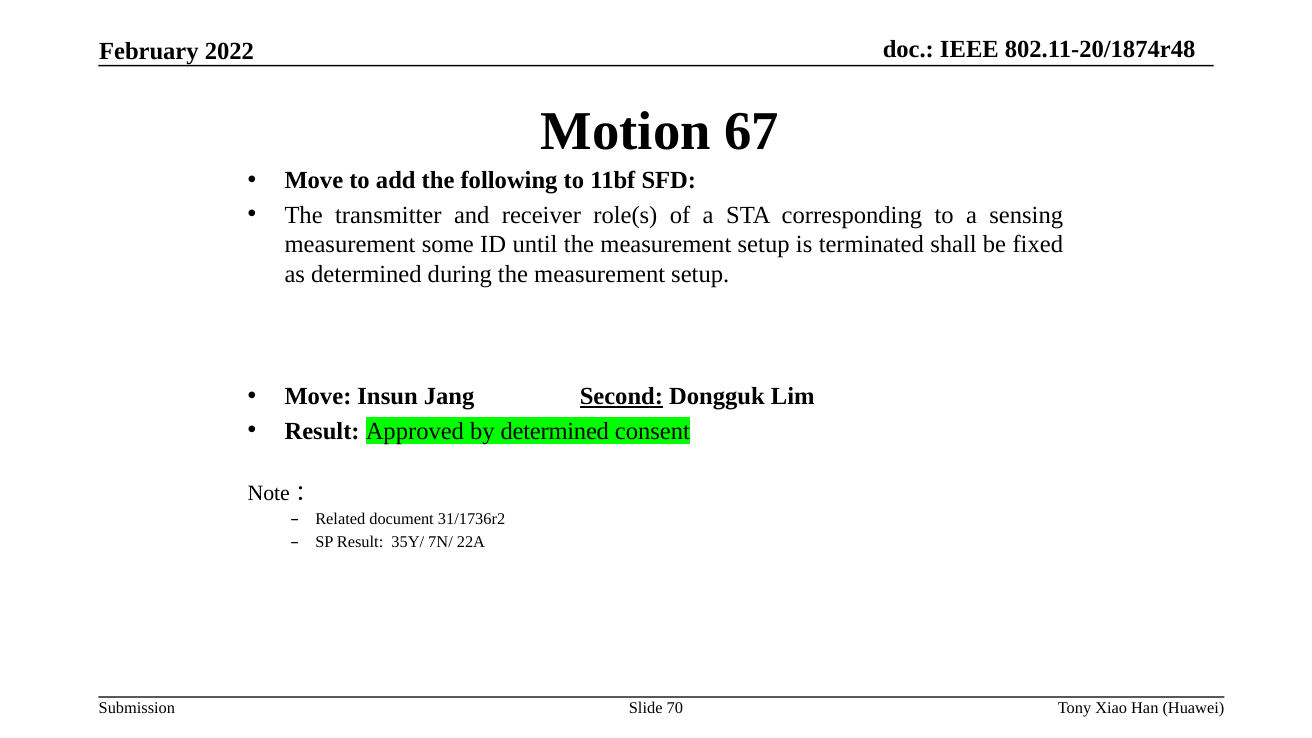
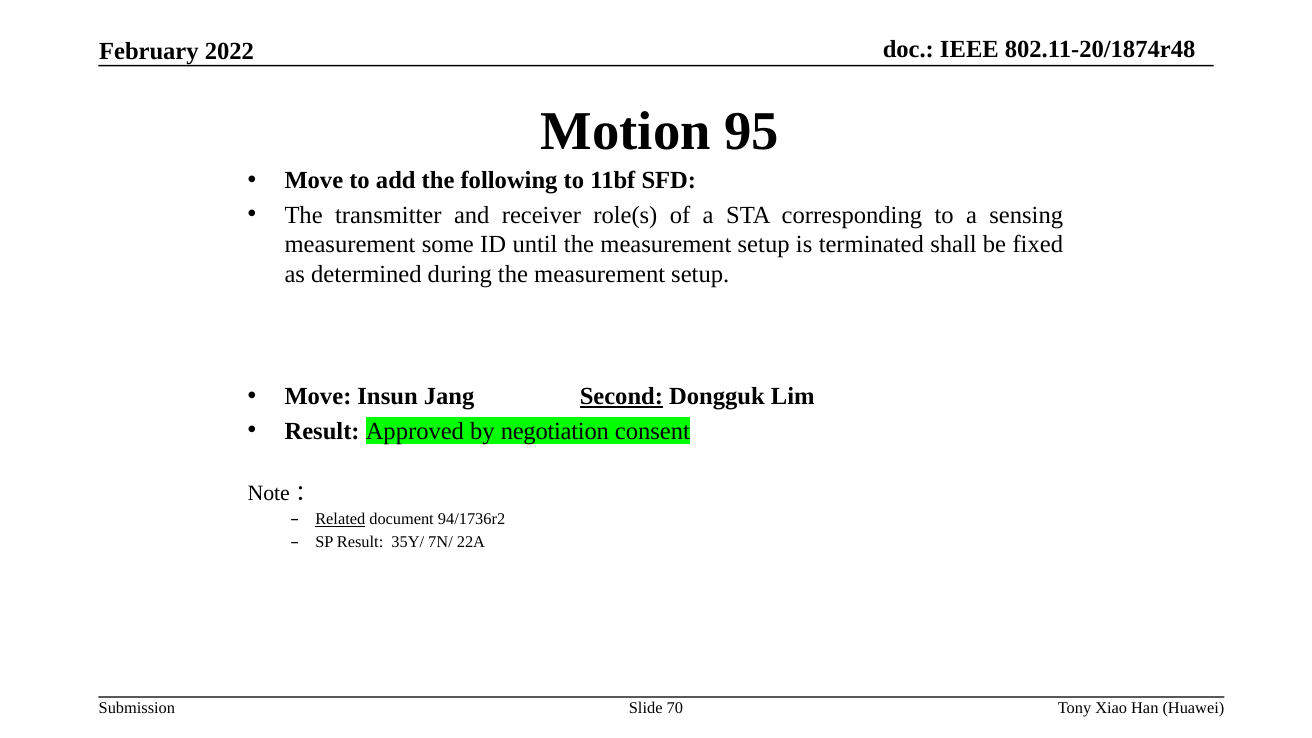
67: 67 -> 95
by determined: determined -> negotiation
Related underline: none -> present
31/1736r2: 31/1736r2 -> 94/1736r2
